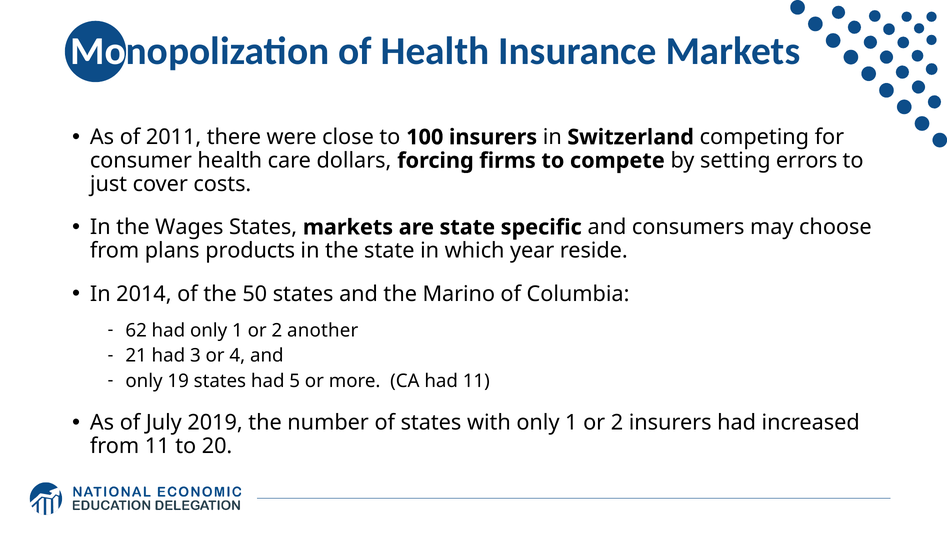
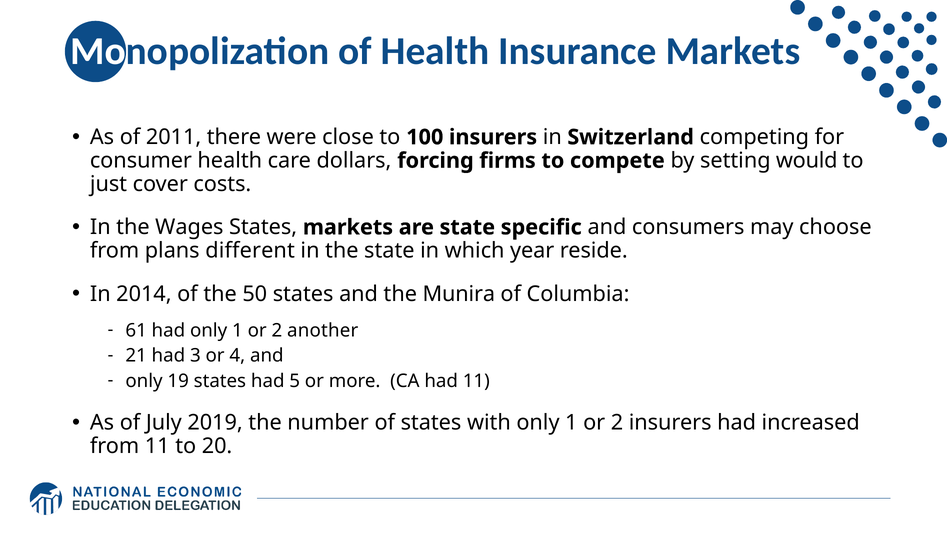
errors: errors -> would
products: products -> different
Marino: Marino -> Munira
62: 62 -> 61
